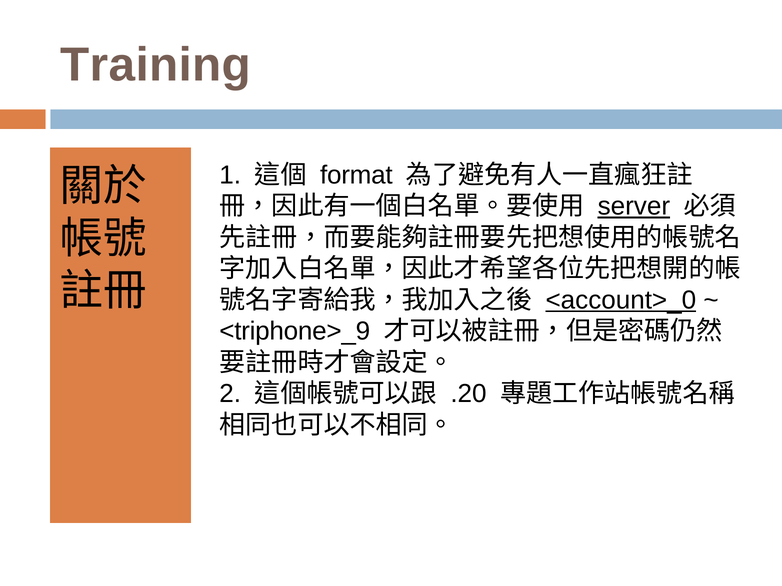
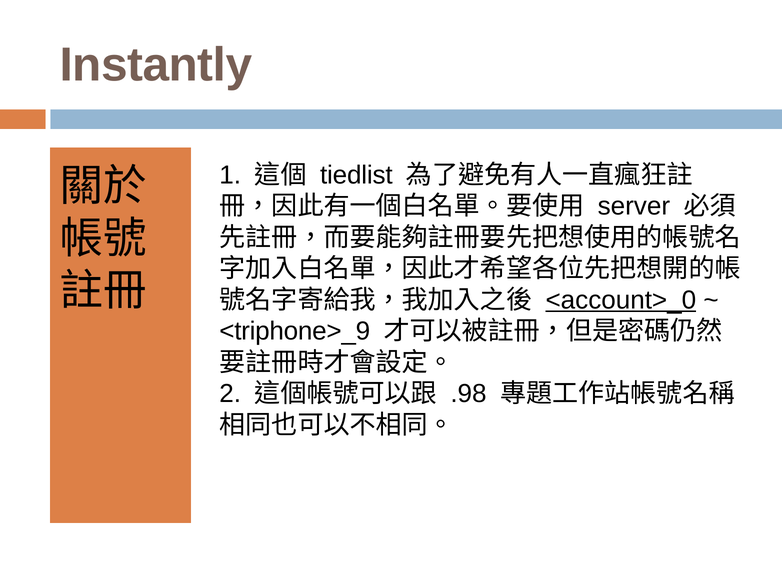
Training: Training -> Instantly
format: format -> tiedlist
server underline: present -> none
.20: .20 -> .98
